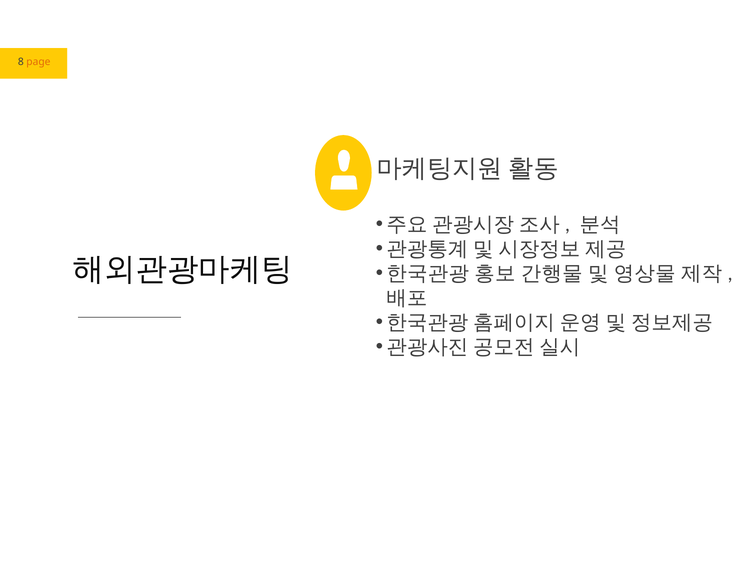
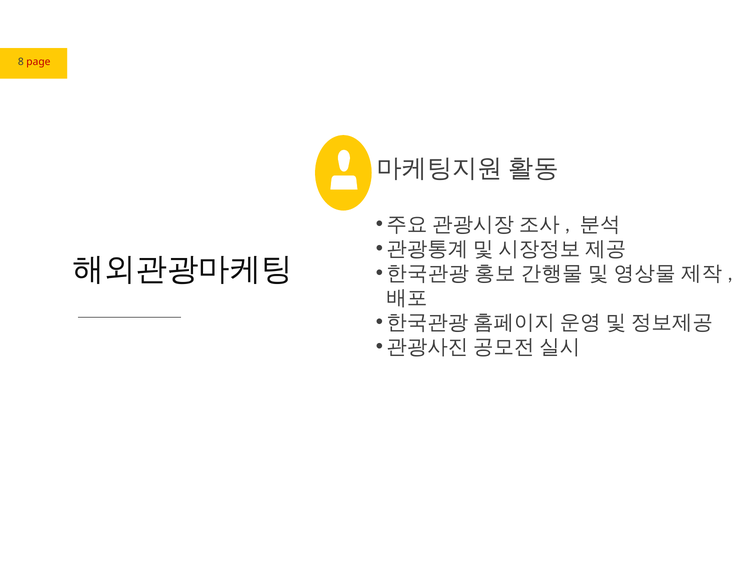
page colour: orange -> red
